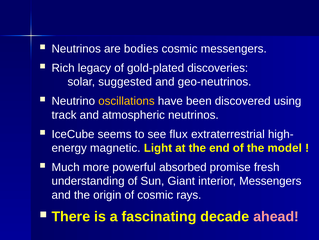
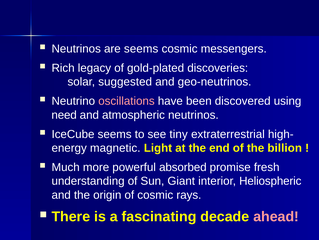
are bodies: bodies -> seems
oscillations colour: yellow -> pink
track: track -> need
flux: flux -> tiny
model: model -> billion
interior Messengers: Messengers -> Heliospheric
